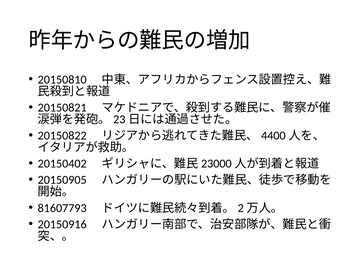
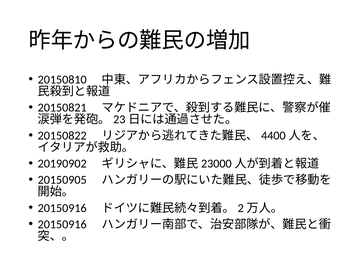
20150402: 20150402 -> 20190902
81607793 at (62, 208): 81607793 -> 20150916
